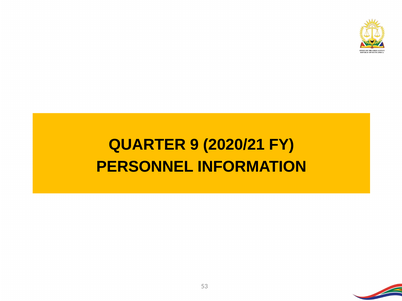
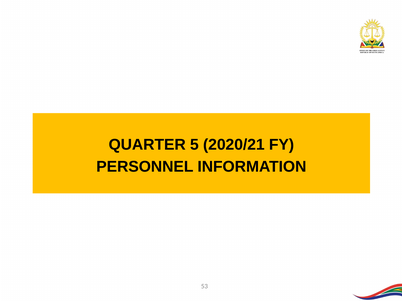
9: 9 -> 5
